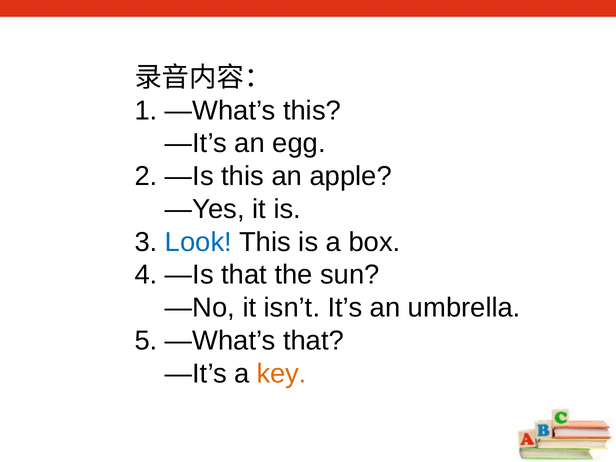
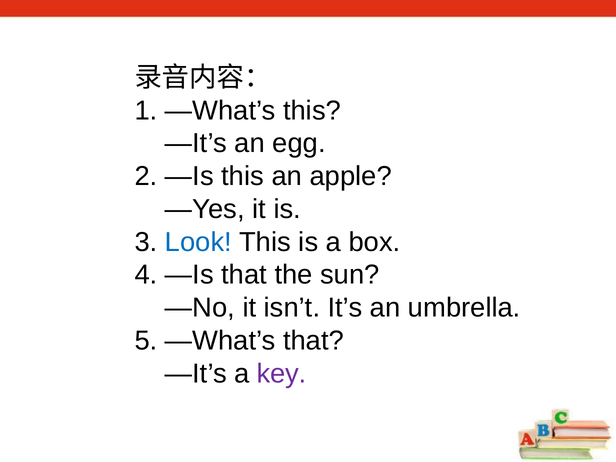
key colour: orange -> purple
